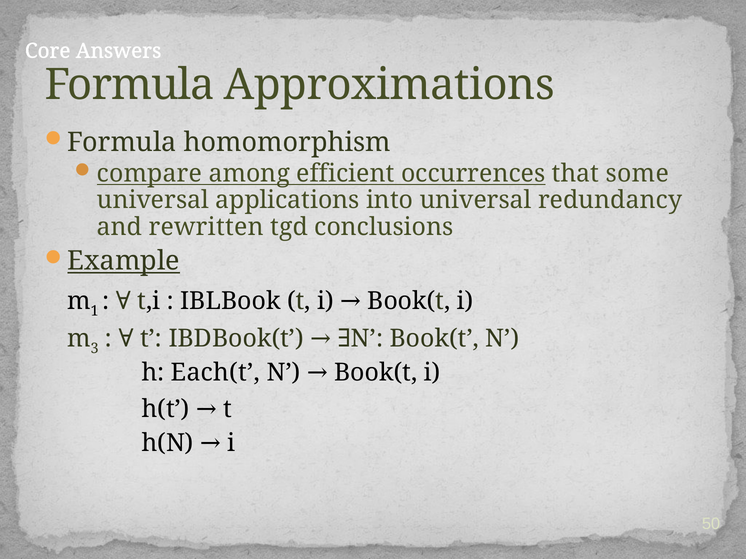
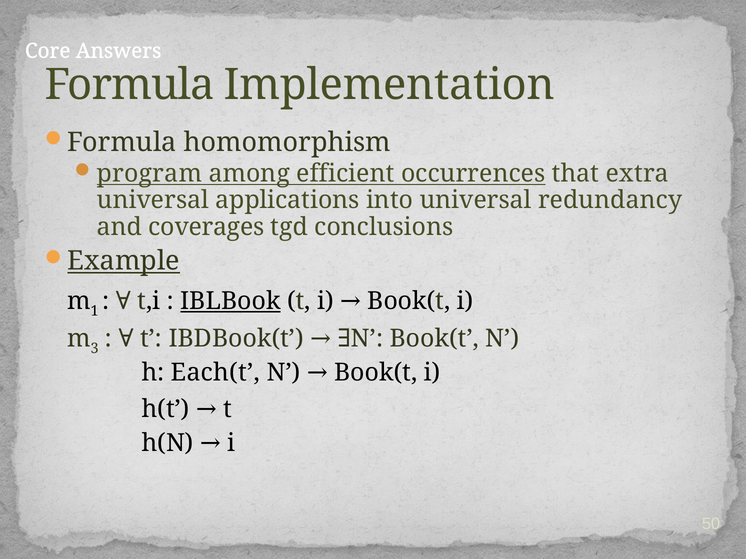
Approximations: Approximations -> Implementation
compare: compare -> program
some: some -> extra
rewritten: rewritten -> coverages
IBLBook underline: none -> present
